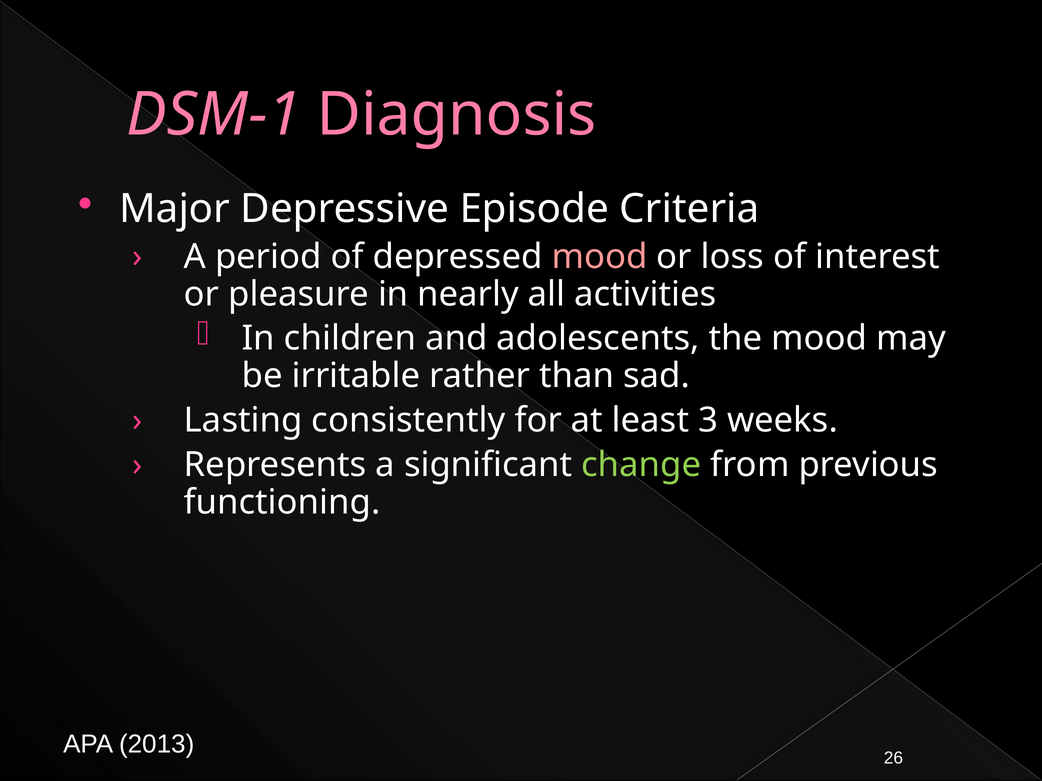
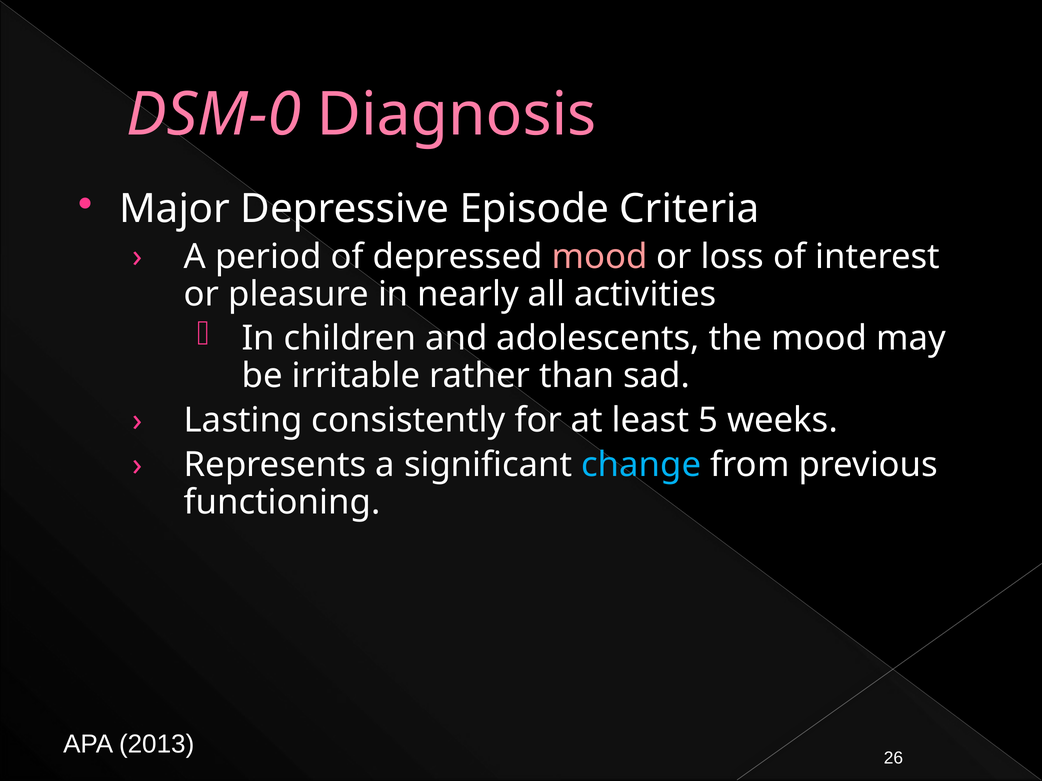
DSM-1: DSM-1 -> DSM-0
3: 3 -> 5
change colour: light green -> light blue
